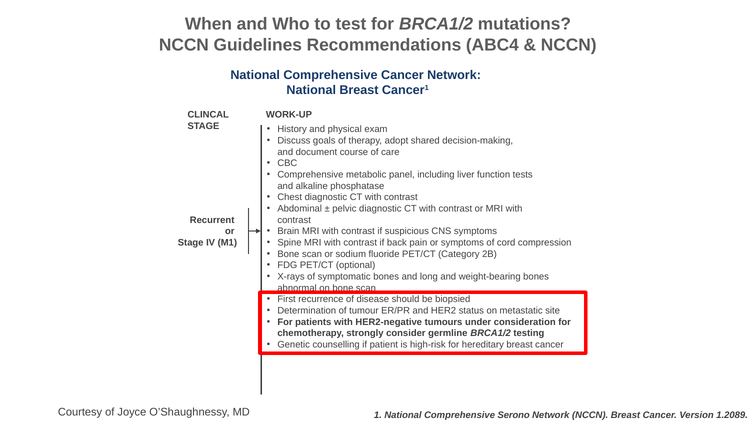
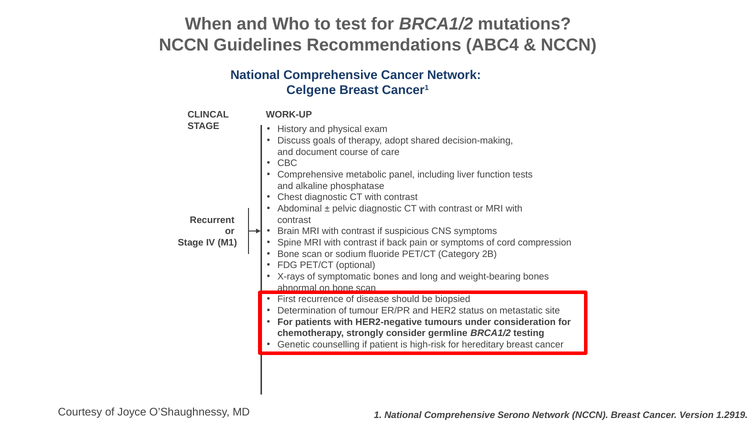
National at (311, 90): National -> Celgene
1.2089: 1.2089 -> 1.2919
